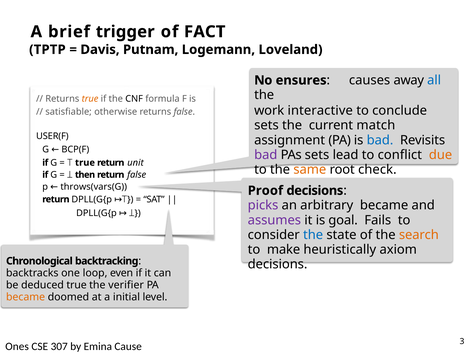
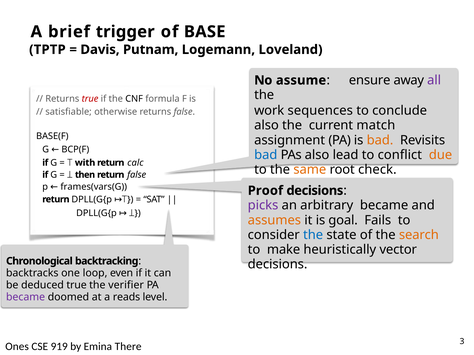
FACT: FACT -> BASE
ensures: ensures -> assume
causes: causes -> ensure
all colour: blue -> purple
true at (90, 99) colour: orange -> red
interactive: interactive -> sequences
sets at (266, 126): sets -> also
USER(F: USER(F -> BASE(F
bad at (380, 140) colour: blue -> orange
bad at (266, 155) colour: purple -> blue
PAs sets: sets -> also
true at (85, 163): true -> with
unit: unit -> calc
throws(vars(G: throws(vars(G -> frames(vars(G
assumes colour: purple -> orange
axiom: axiom -> vector
became at (26, 297) colour: orange -> purple
initial: initial -> reads
307: 307 -> 919
Cause: Cause -> There
